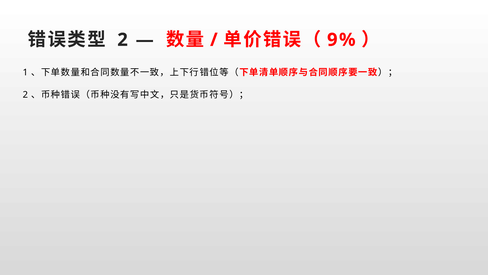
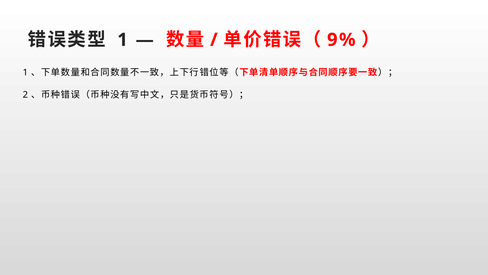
2 at (123, 40): 2 -> 1
